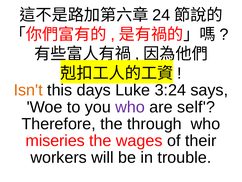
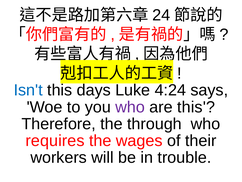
Isn't colour: orange -> blue
3:24: 3:24 -> 4:24
are self: self -> this
miseries: miseries -> requires
